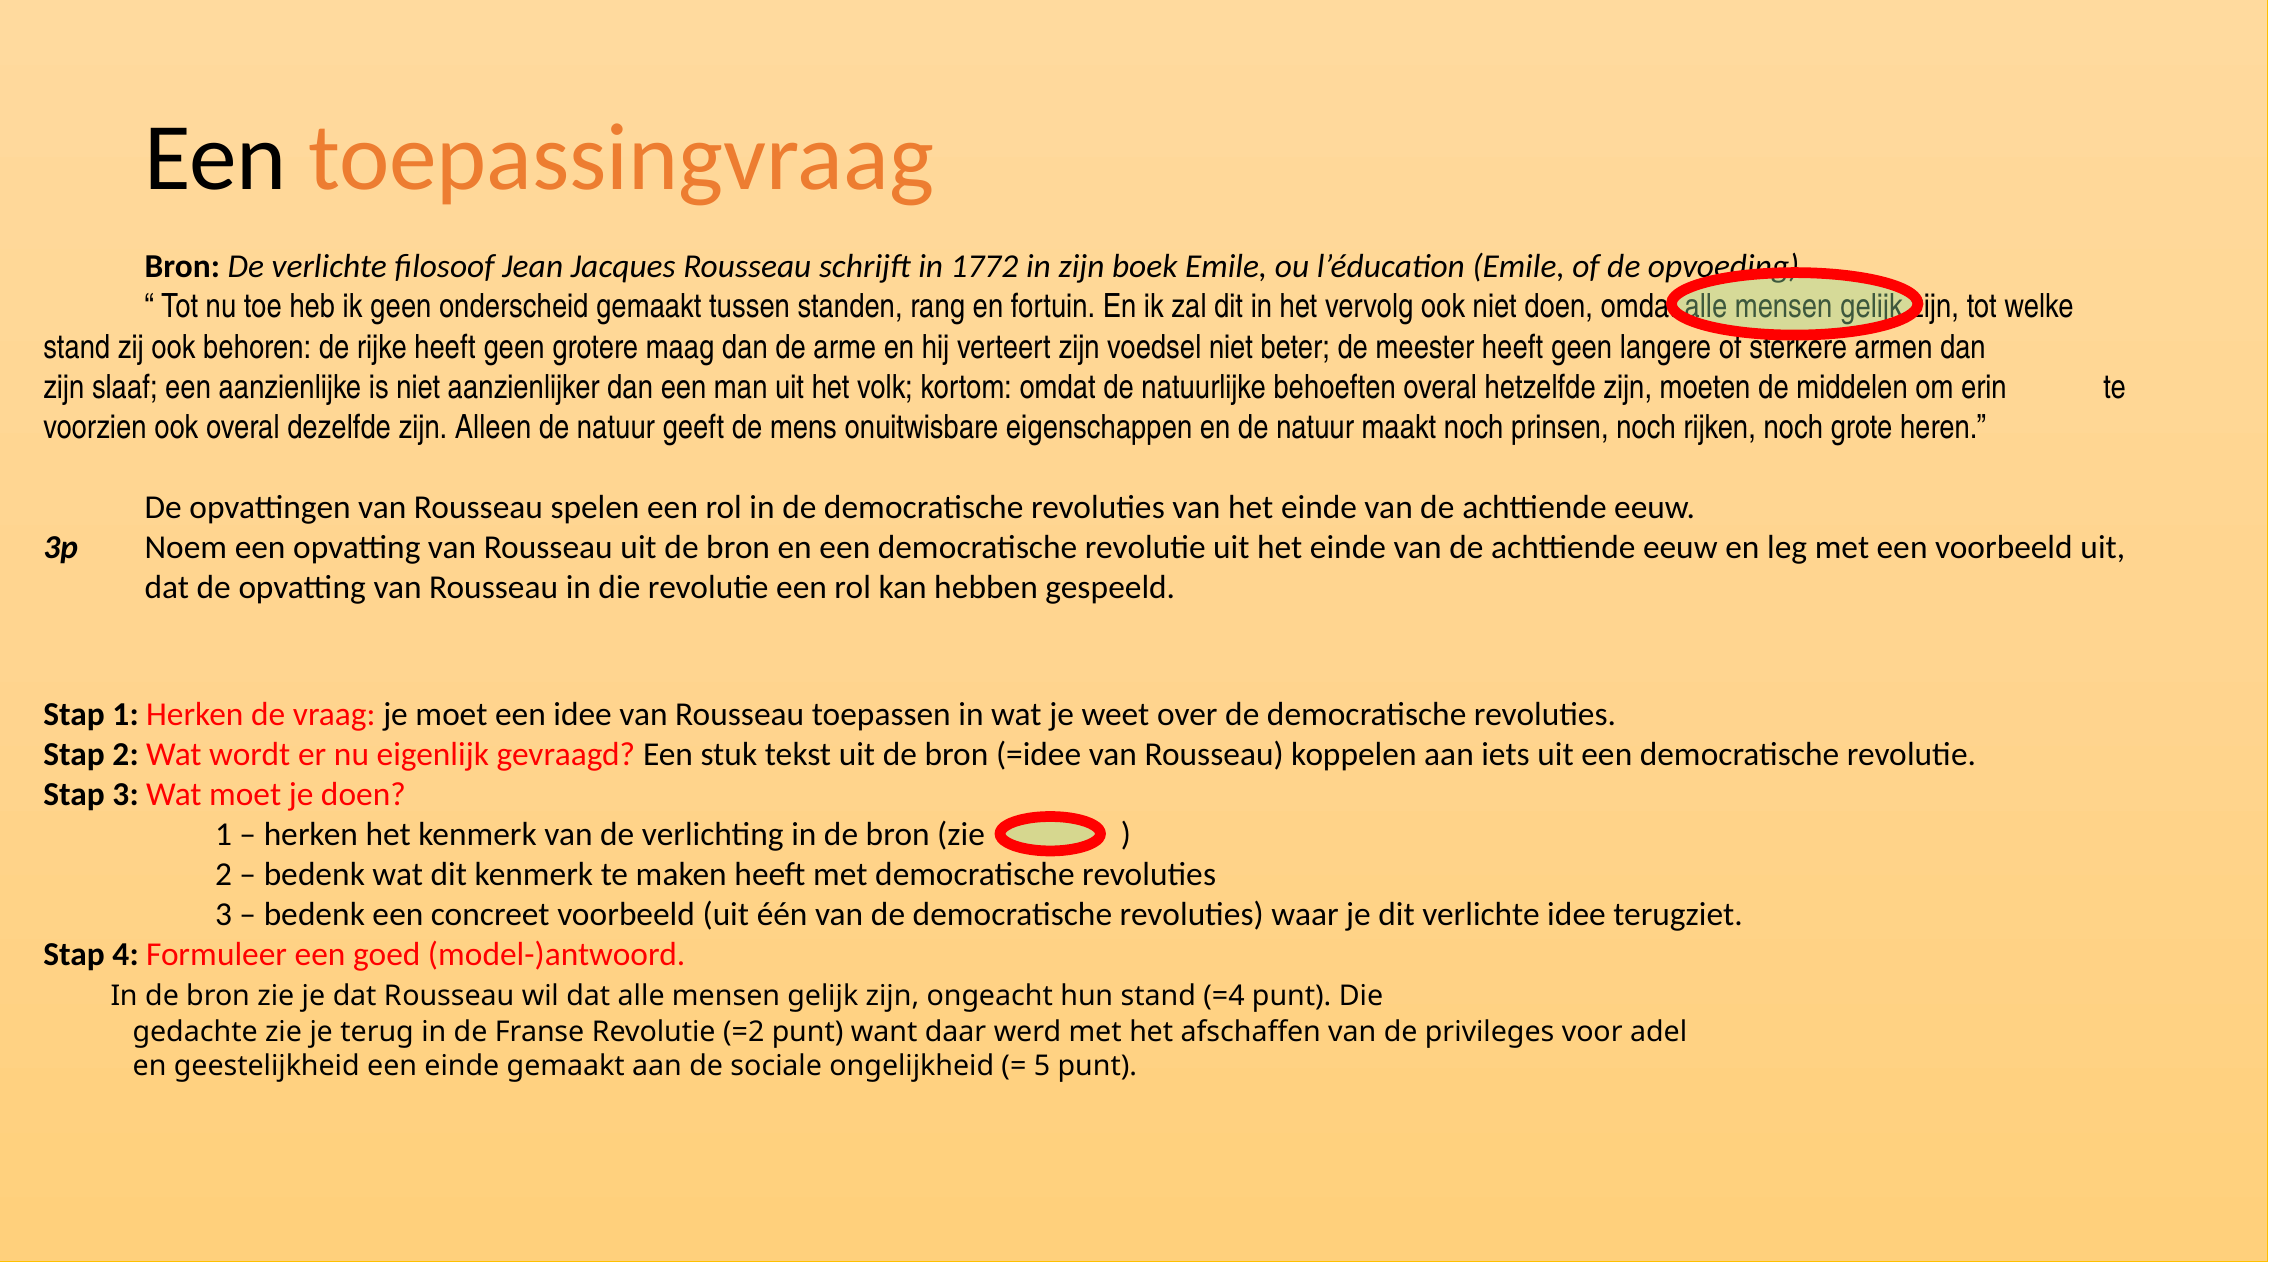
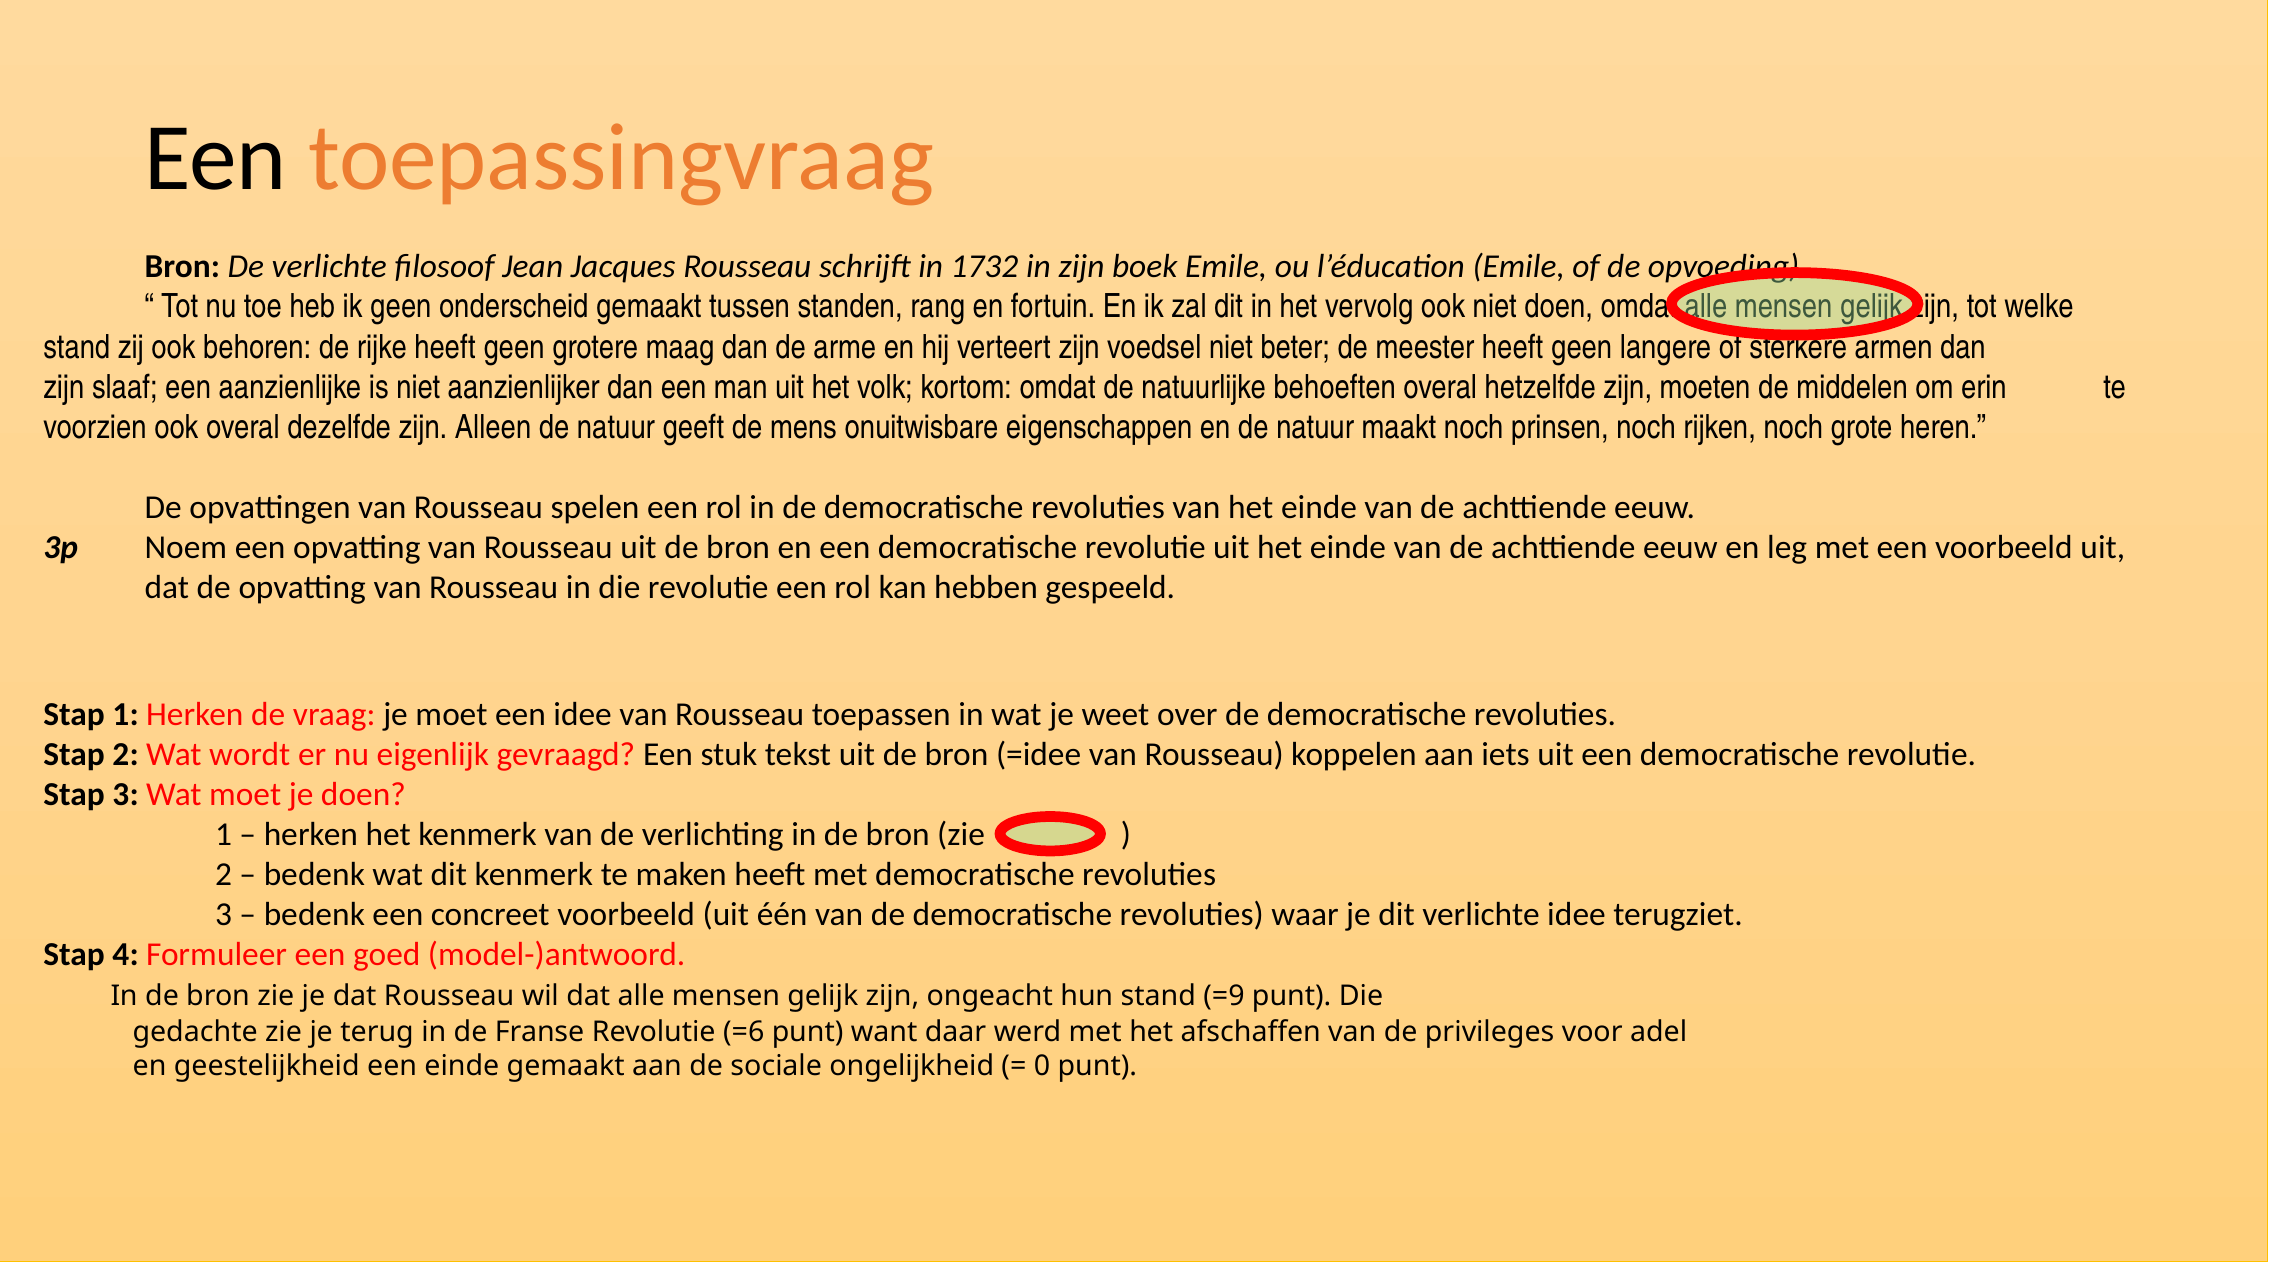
1772: 1772 -> 1732
=4: =4 -> =9
=2: =2 -> =6
5: 5 -> 0
